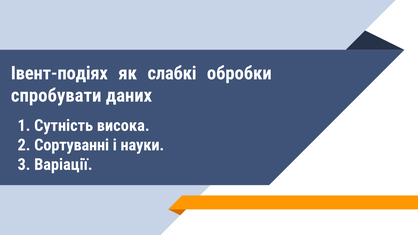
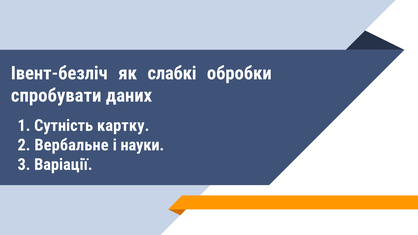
Івент-подіях: Івент-подіях -> Івент-безліч
висока: висока -> картку
Сортуванні: Сортуванні -> Вербальне
